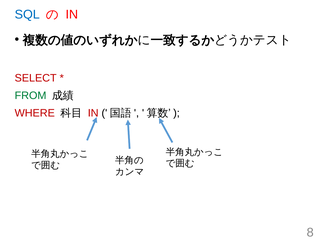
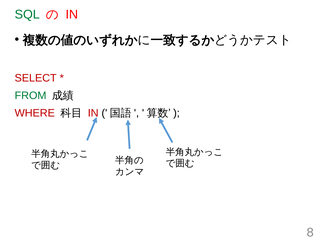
SQL colour: blue -> green
